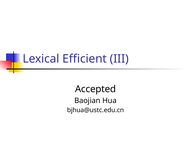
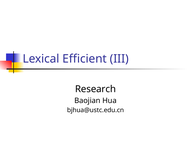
Accepted: Accepted -> Research
